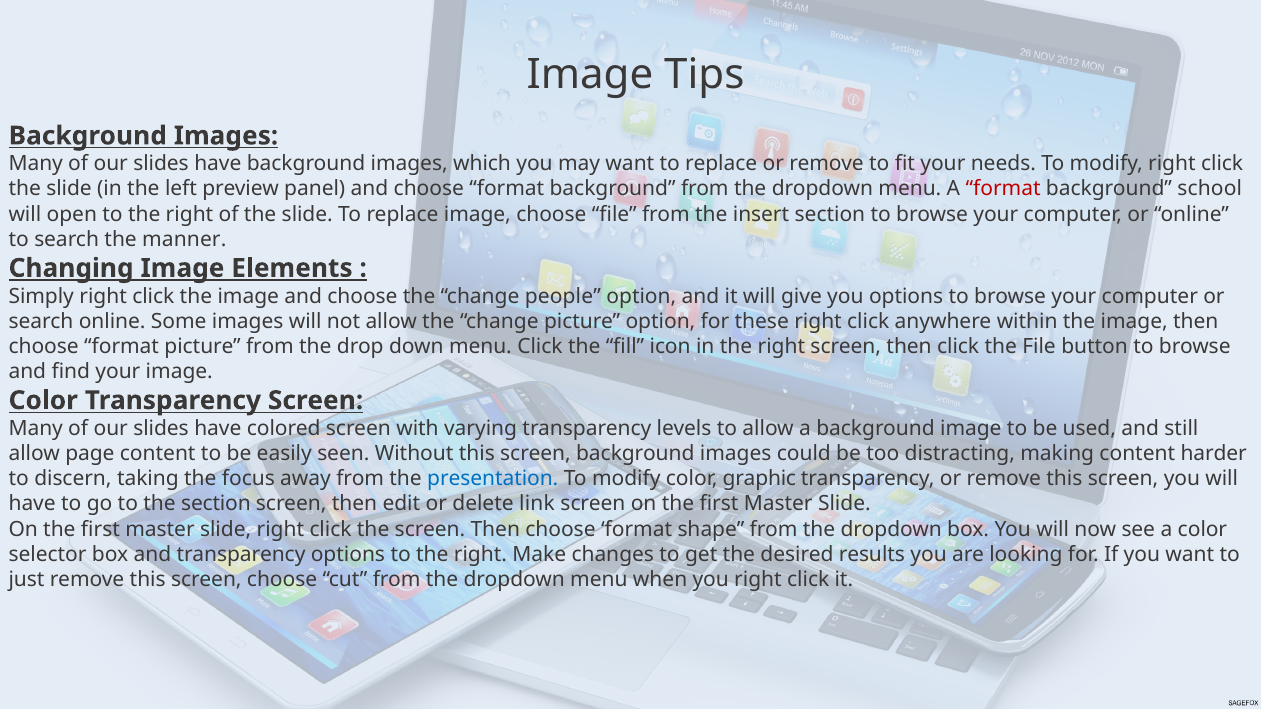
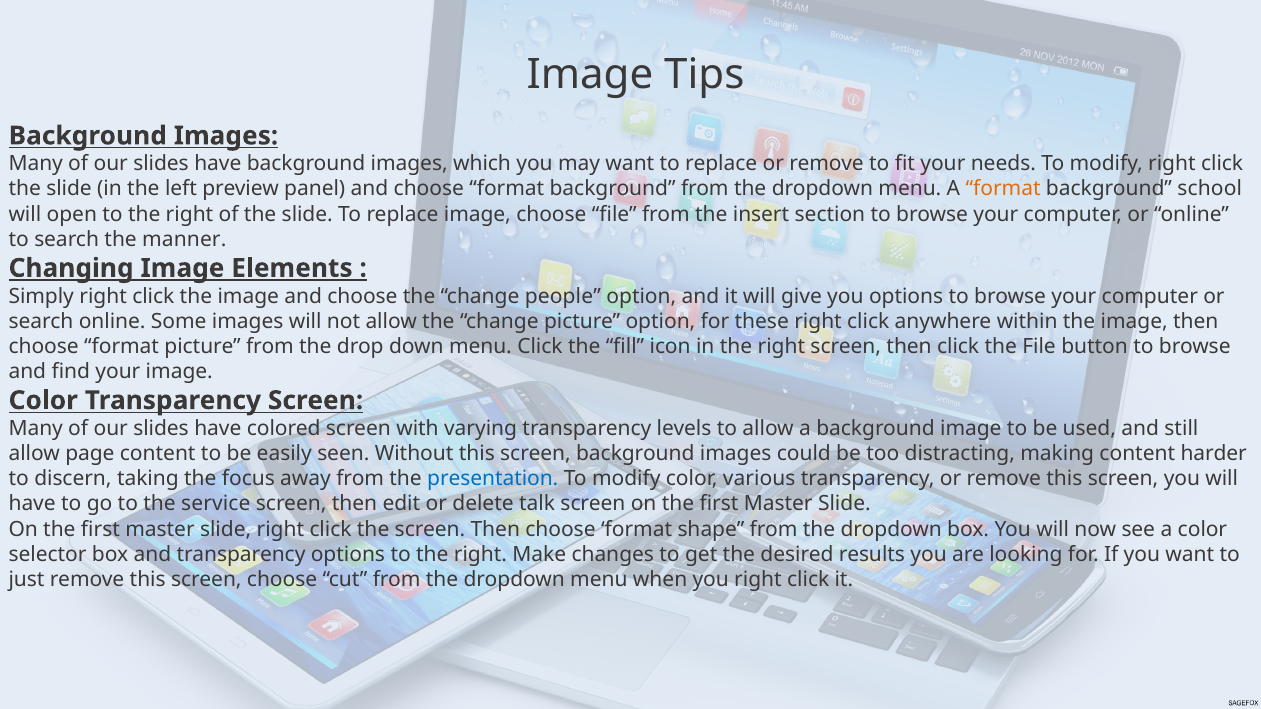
format at (1003, 189) colour: red -> orange
graphic: graphic -> various
the section: section -> service
link: link -> talk
